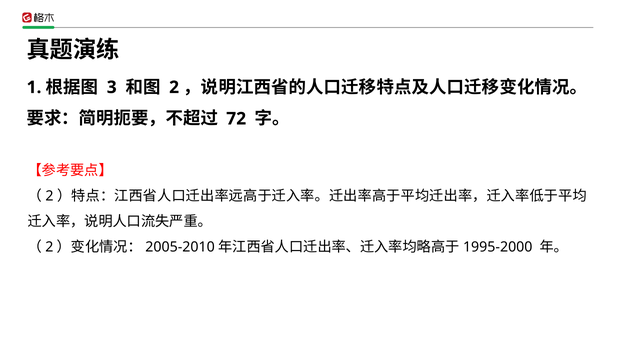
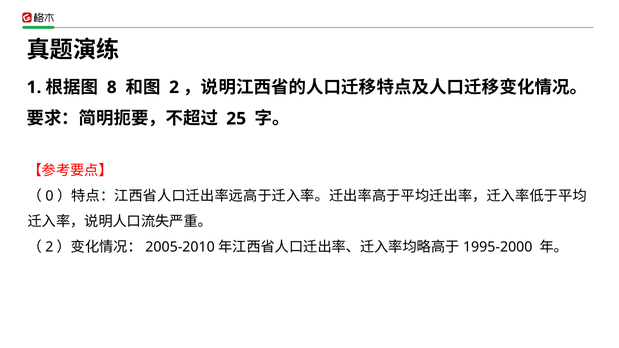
3: 3 -> 8
72: 72 -> 25
2 at (49, 196): 2 -> 0
